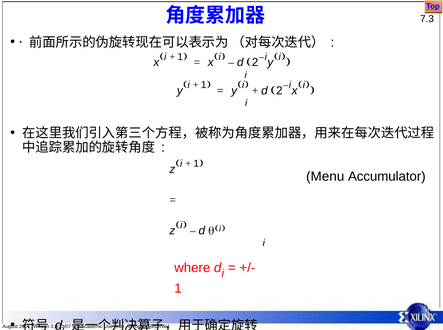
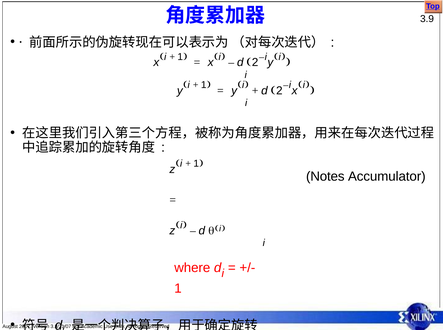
7.3: 7.3 -> 3.9
Menu: Menu -> Notes
